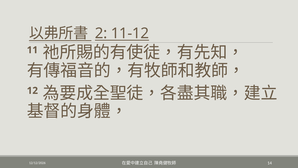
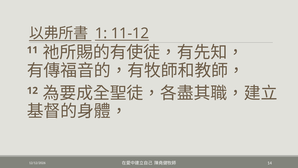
2: 2 -> 1
